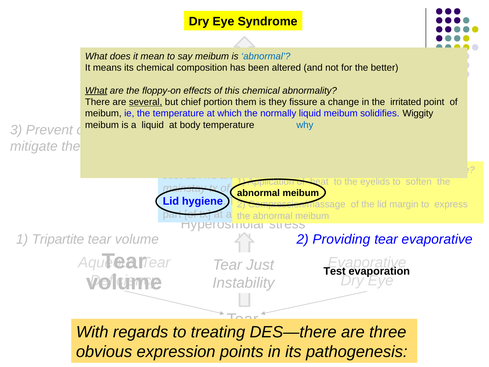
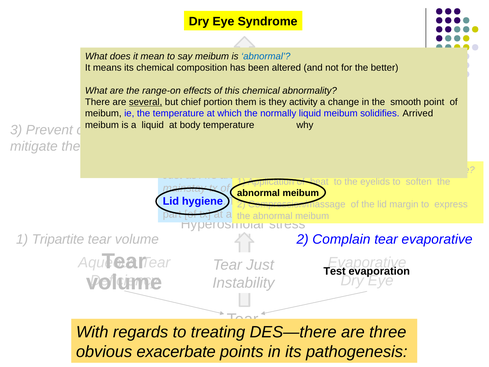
What at (96, 91) underline: present -> none
floppy-on: floppy-on -> range-on
fissure: fissure -> activity
irritated: irritated -> smooth
Wiggity: Wiggity -> Arrived
why at (305, 125) colour: blue -> black
Providing: Providing -> Complain
expression: expression -> exacerbate
